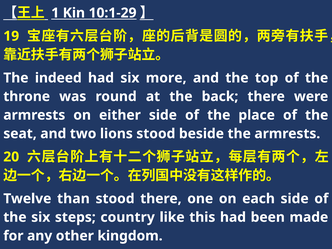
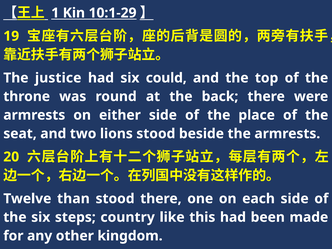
indeed: indeed -> justice
more: more -> could
